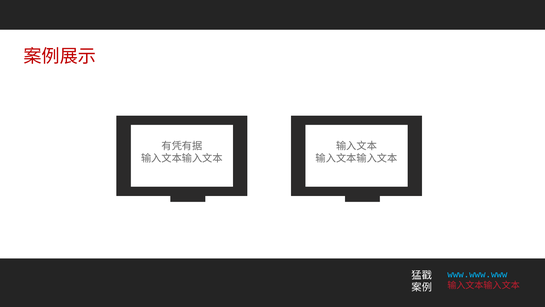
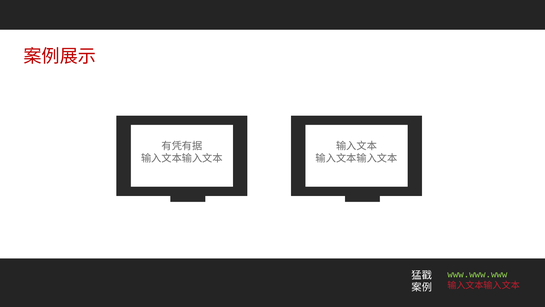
www.www.www colour: light blue -> light green
